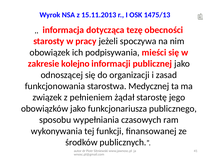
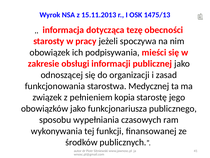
kolejno: kolejno -> obsługi
żądał: żądał -> kopia
